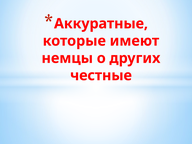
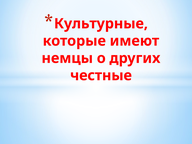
Аккуратные: Аккуратные -> Культурные
